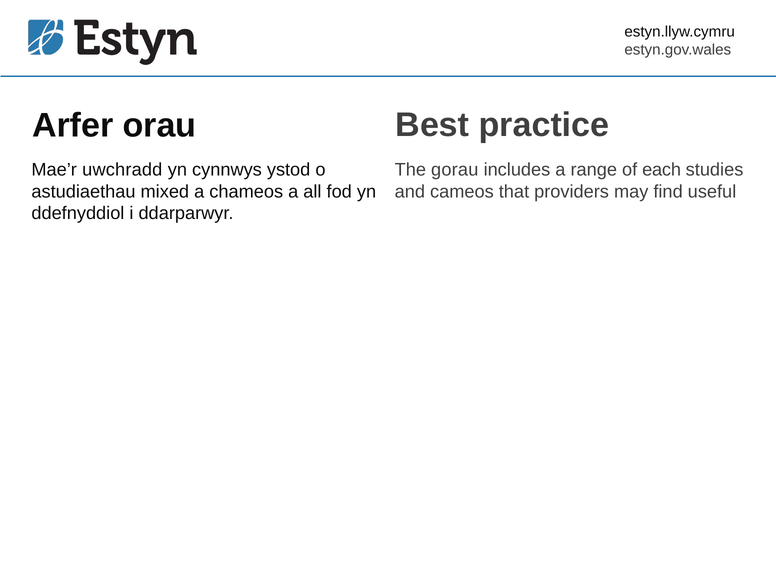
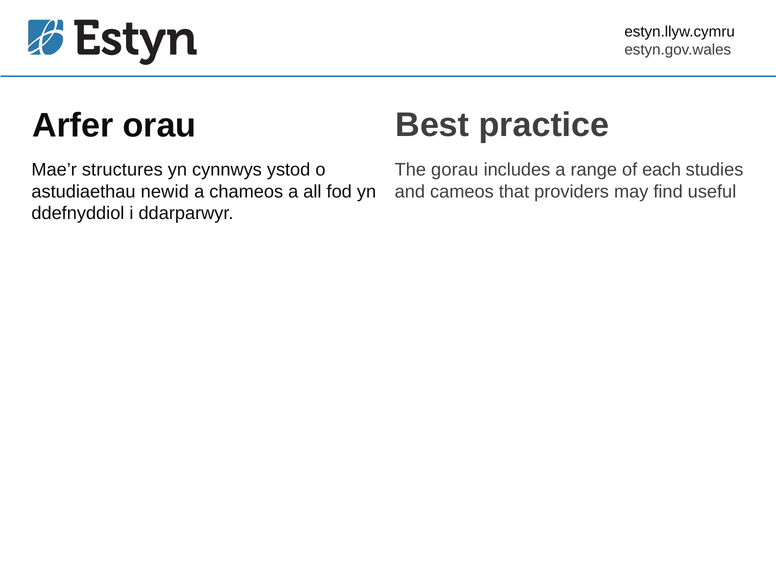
uwchradd: uwchradd -> structures
mixed: mixed -> newid
